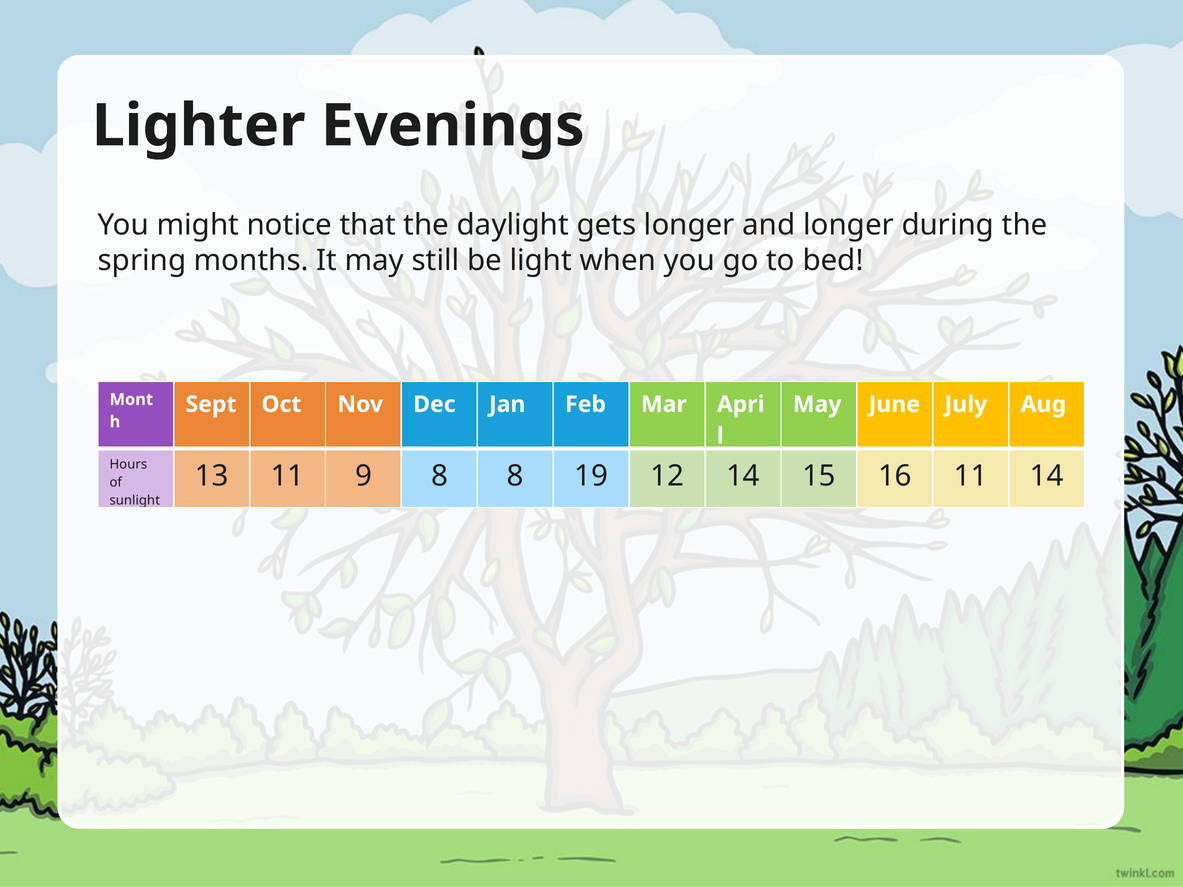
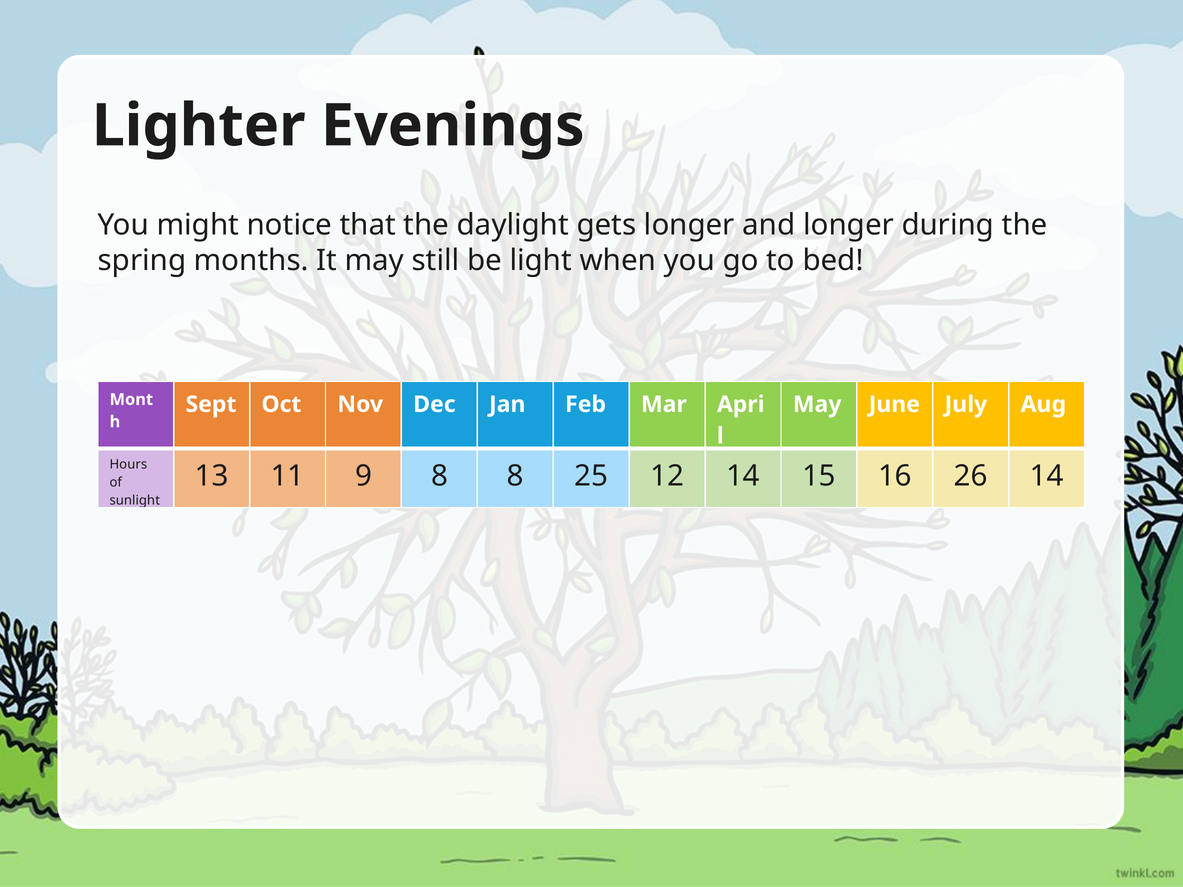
19: 19 -> 25
16 11: 11 -> 26
